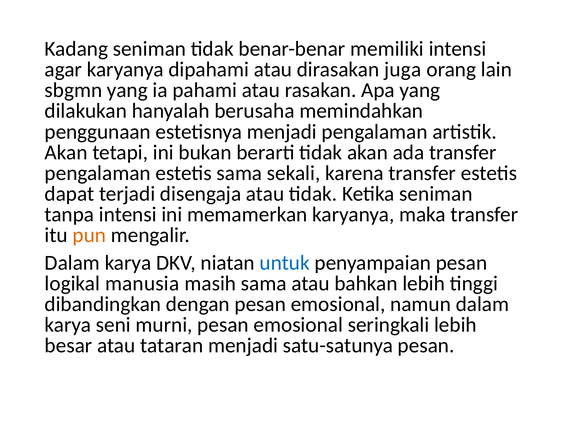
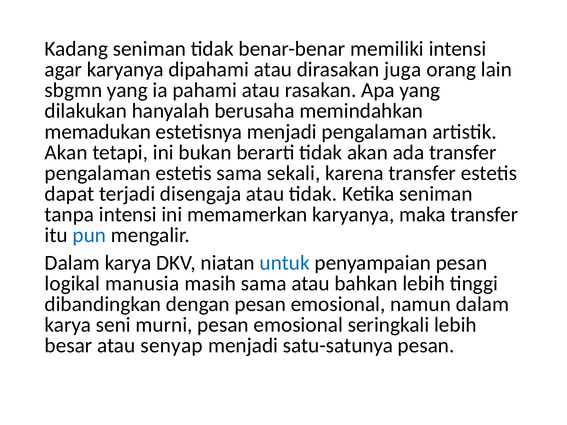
penggunaan: penggunaan -> memadukan
pun colour: orange -> blue
tataran: tataran -> senyap
